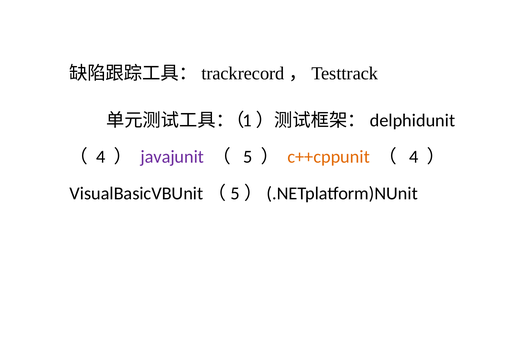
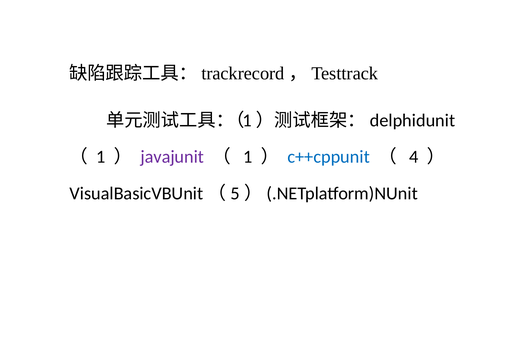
4 at (101, 157): 4 -> 1
5 at (248, 157): 5 -> 1
c++cppunit colour: orange -> blue
